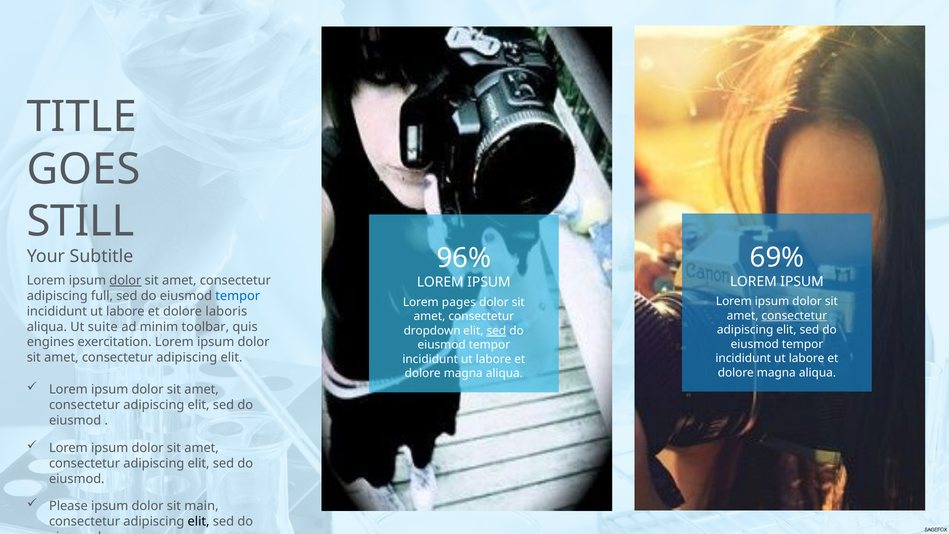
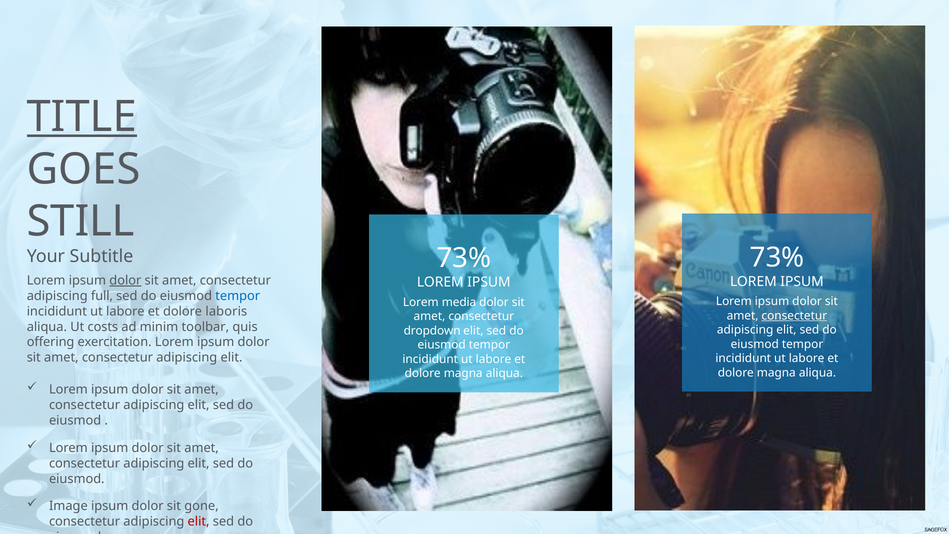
TITLE underline: none -> present
69% at (777, 257): 69% -> 73%
96% at (464, 258): 96% -> 73%
pages: pages -> media
suite: suite -> costs
sed at (496, 331) underline: present -> none
engines: engines -> offering
Please: Please -> Image
main: main -> gone
elit at (199, 521) colour: black -> red
